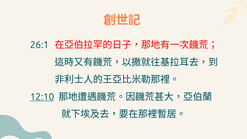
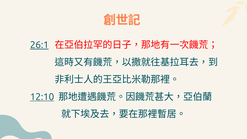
26:1 underline: none -> present
